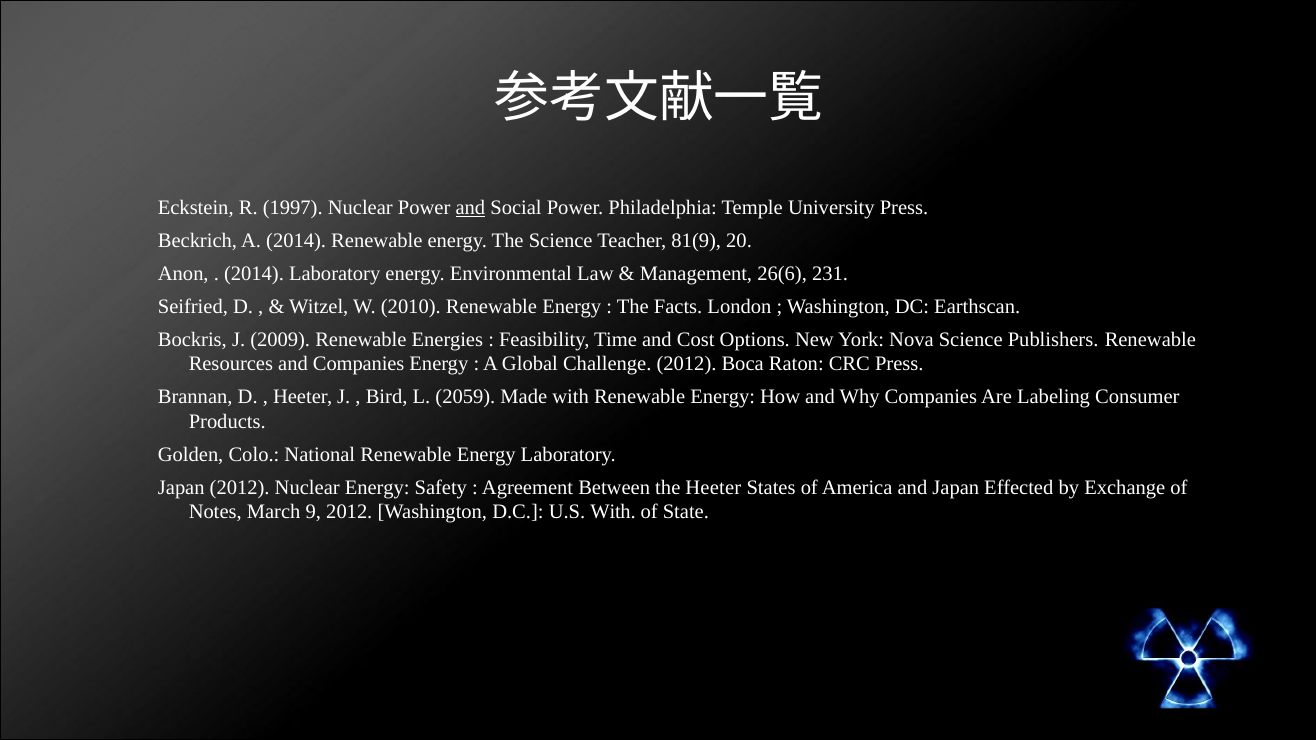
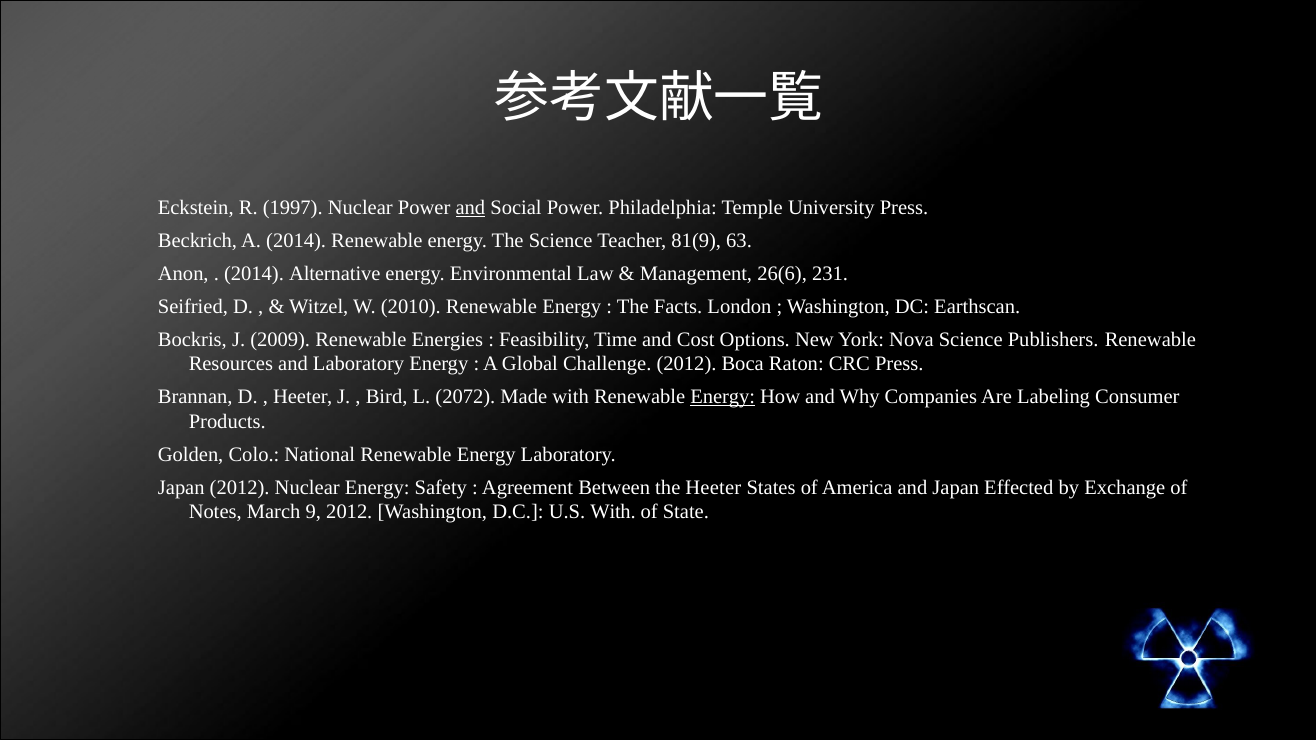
20: 20 -> 63
2014 Laboratory: Laboratory -> Alternative
and Companies: Companies -> Laboratory
2059: 2059 -> 2072
Energy at (723, 397) underline: none -> present
